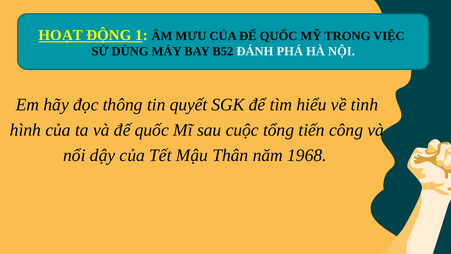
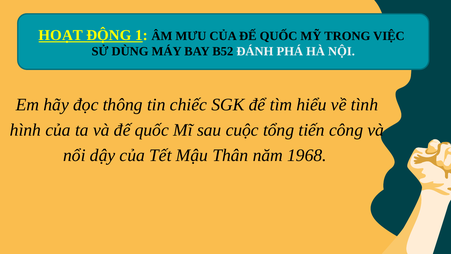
quyết: quyết -> chiếc
